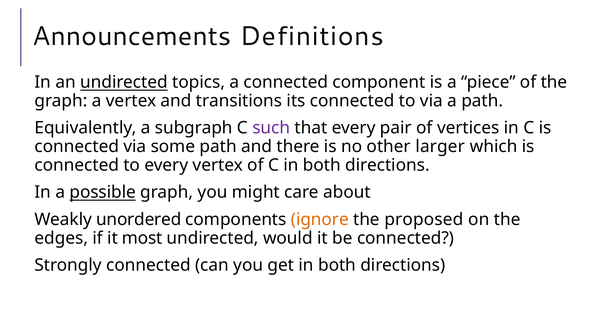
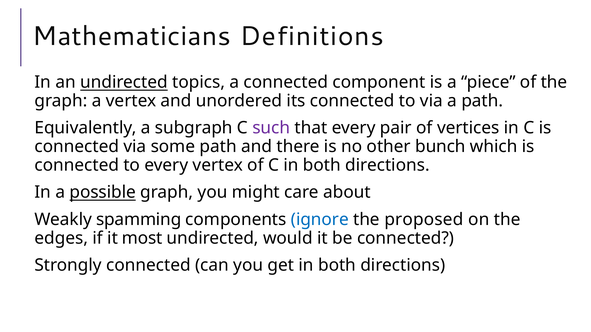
Announcements: Announcements -> Mathematicians
transitions: transitions -> unordered
larger: larger -> bunch
unordered: unordered -> spamming
ignore colour: orange -> blue
